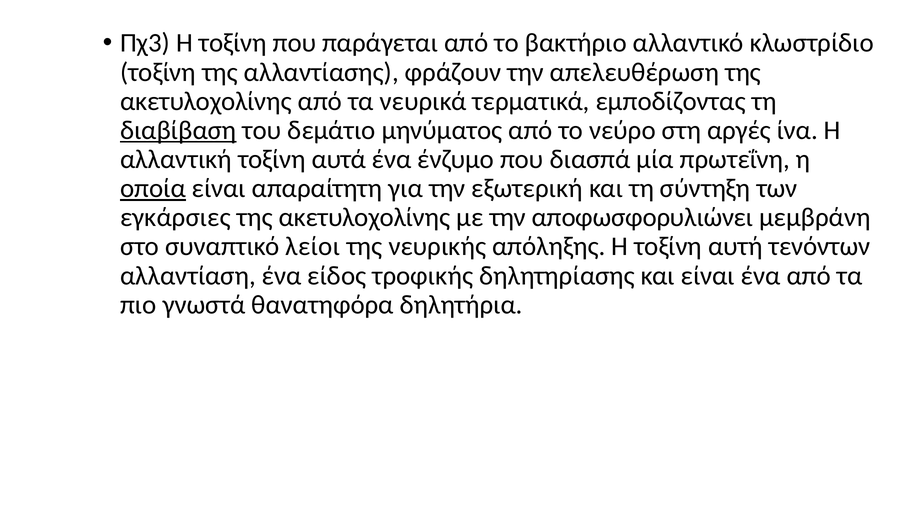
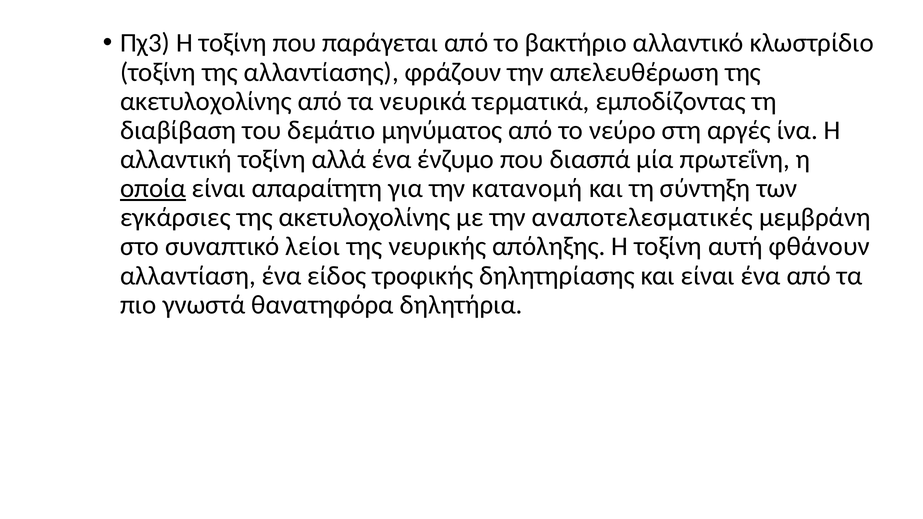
διαβίβαση underline: present -> none
αυτά: αυτά -> αλλά
εξωτερική: εξωτερική -> κατανομή
αποφωσφορυλιώνει: αποφωσφορυλιώνει -> αναποτελεσματικές
τενόντων: τενόντων -> φθάνουν
